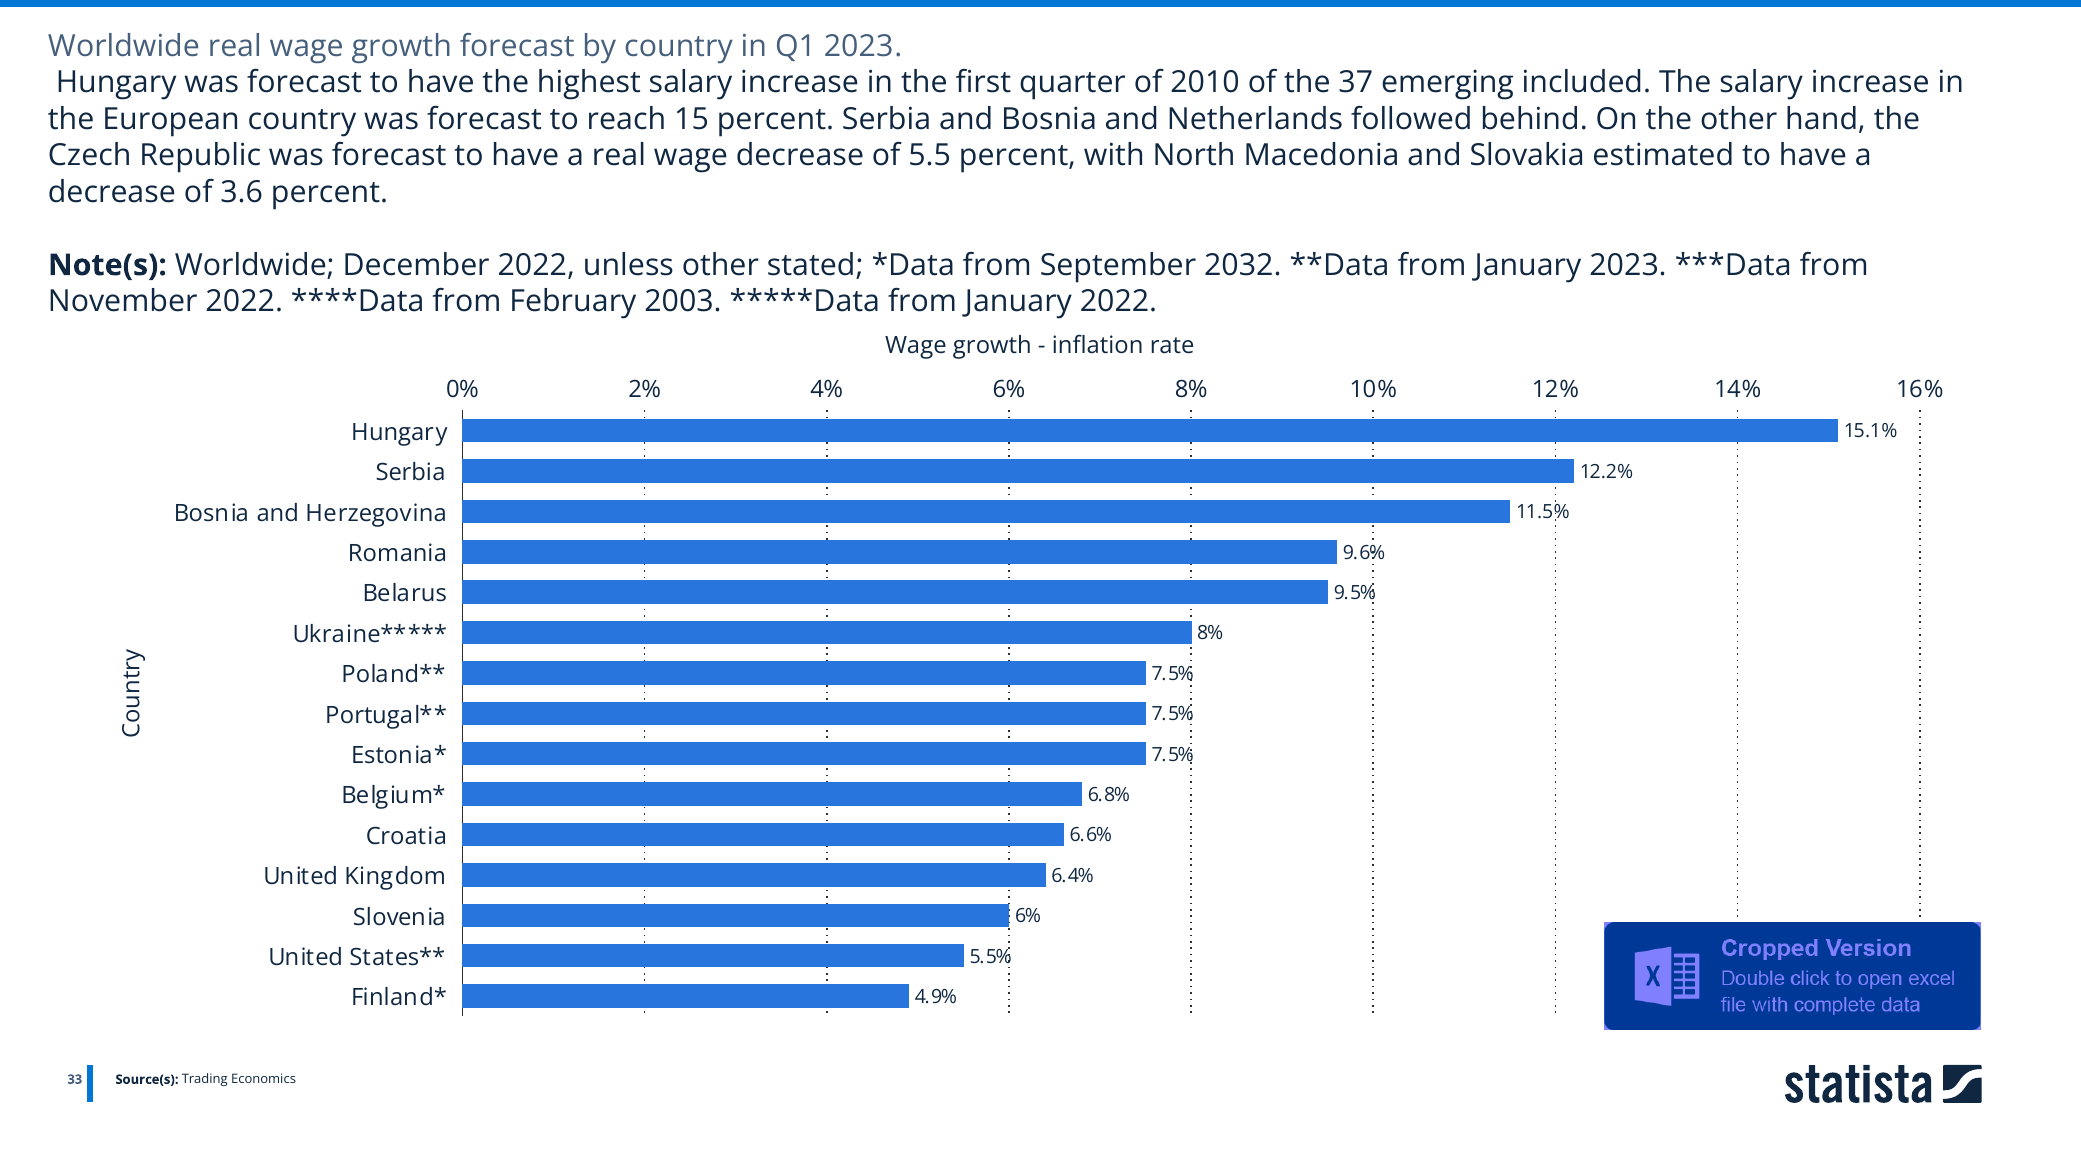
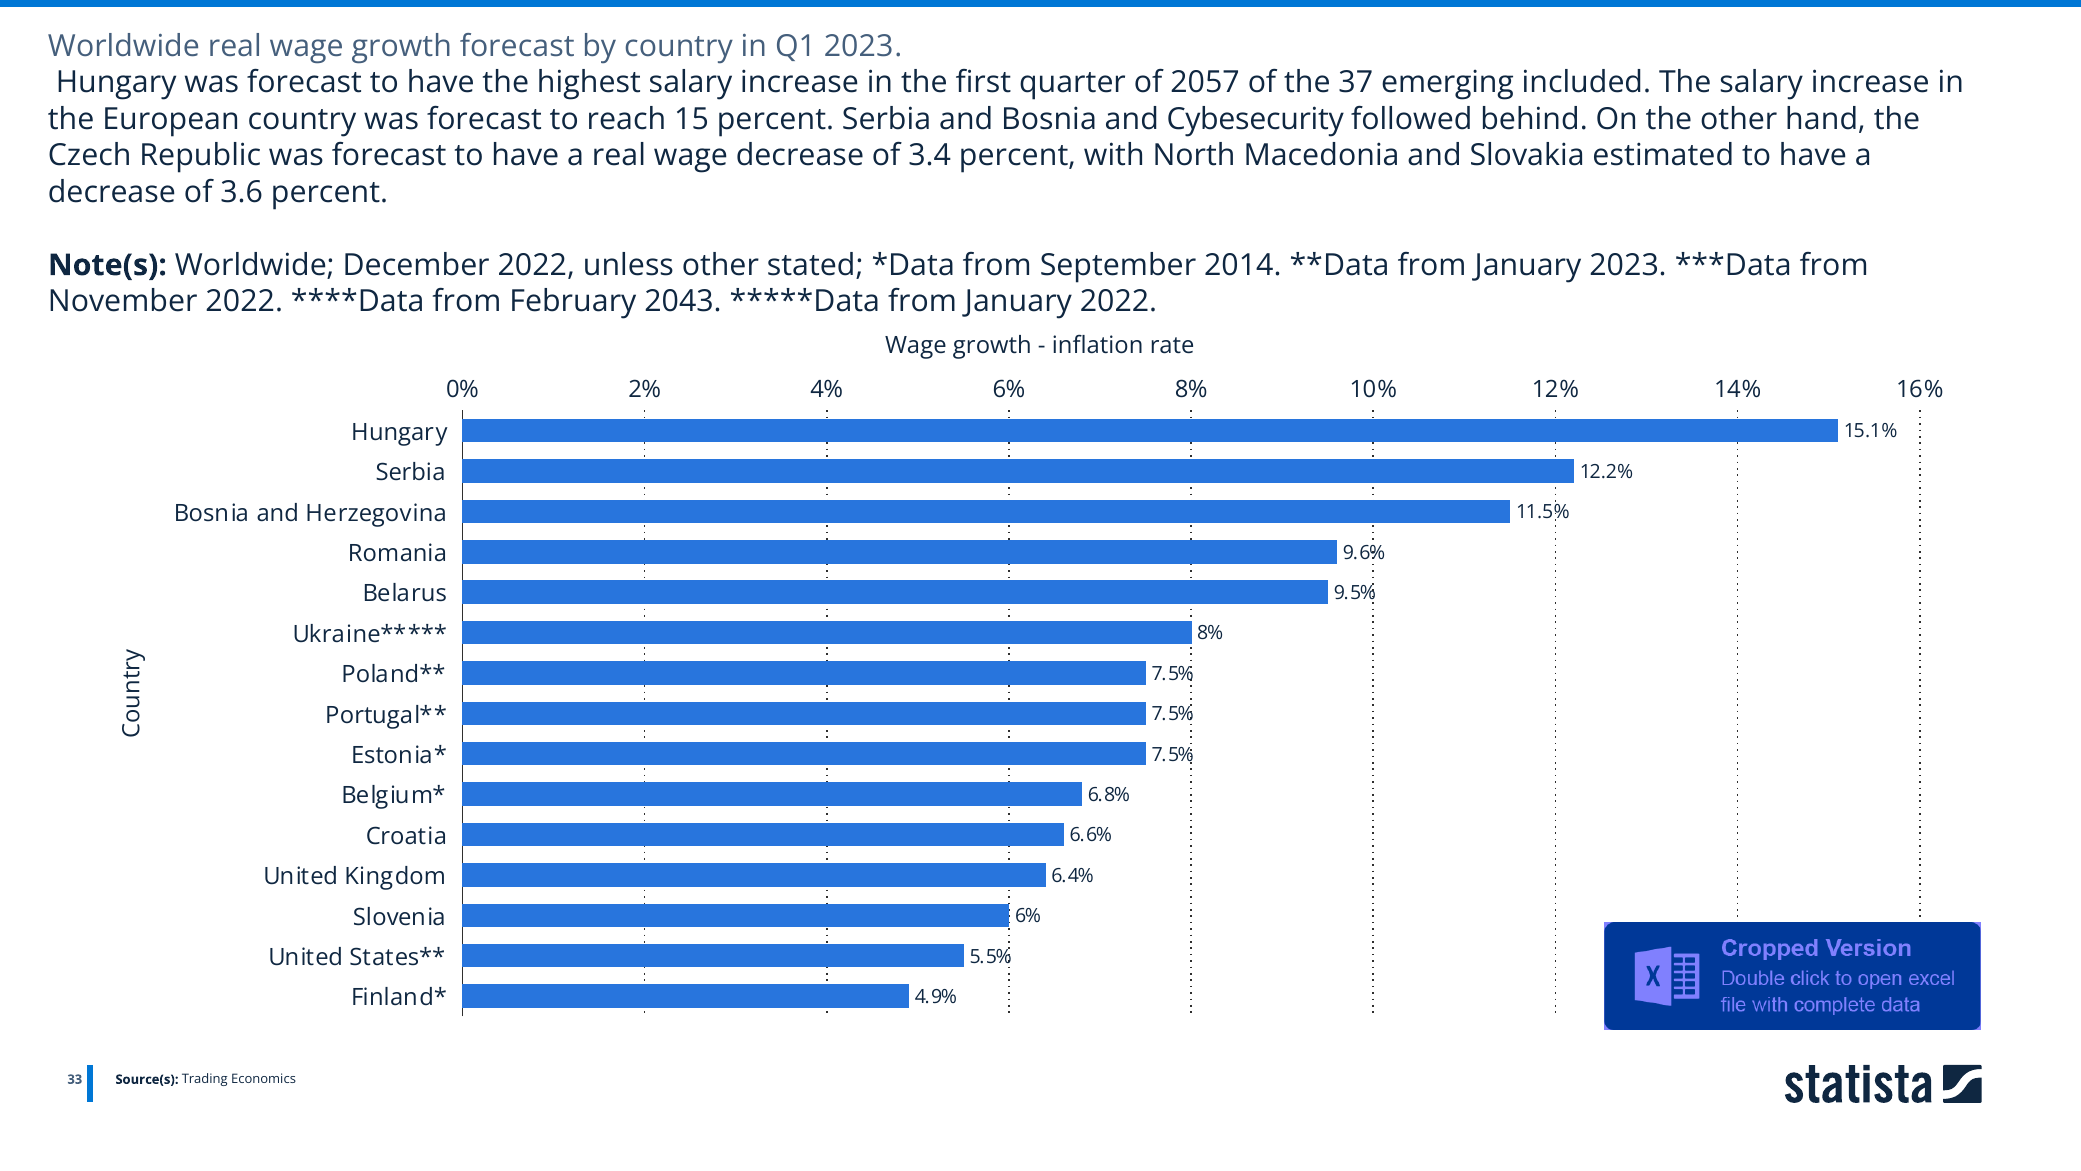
2010: 2010 -> 2057
Netherlands: Netherlands -> Cybesecurity
5.5: 5.5 -> 3.4
2032: 2032 -> 2014
2003: 2003 -> 2043
